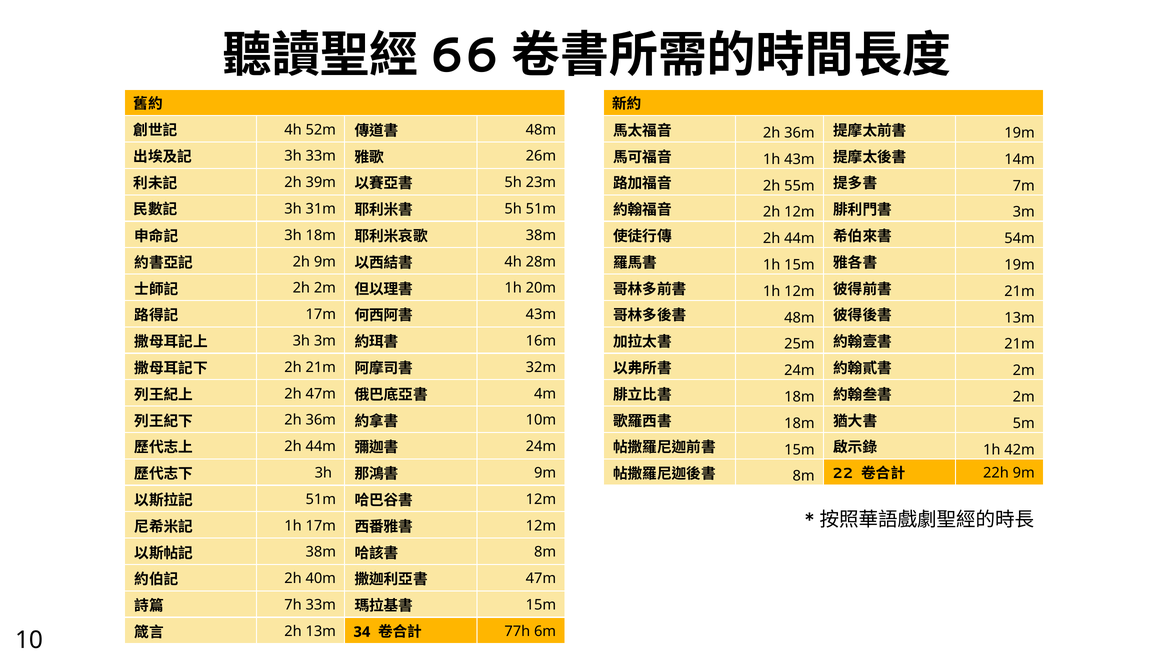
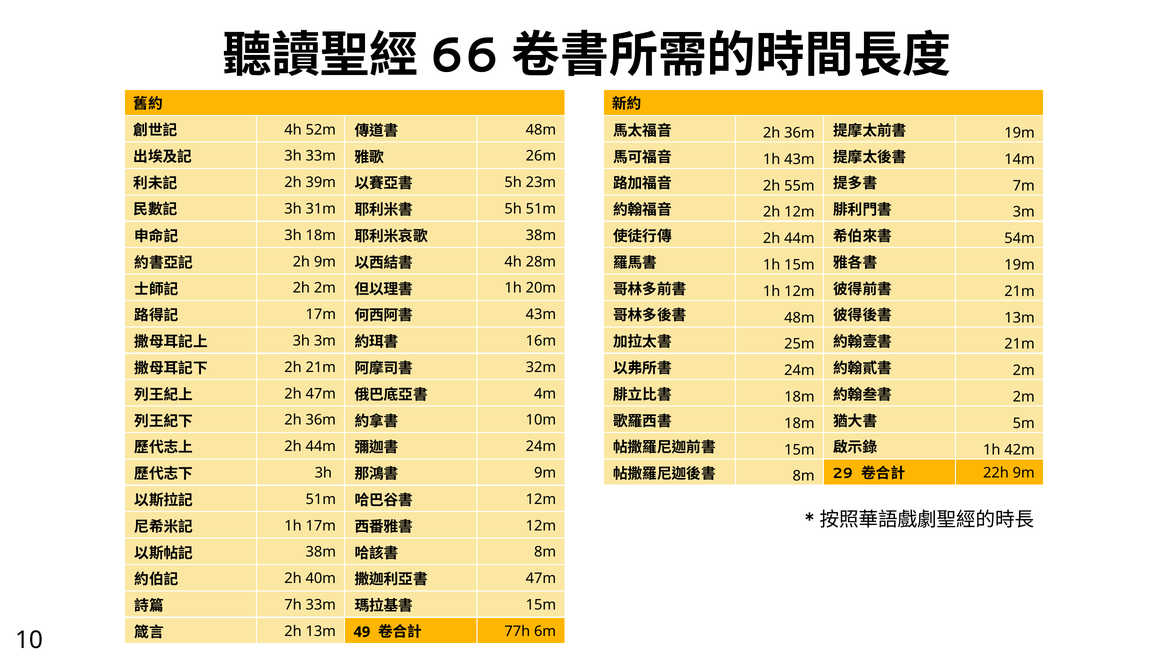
22: 22 -> 29
34: 34 -> 49
